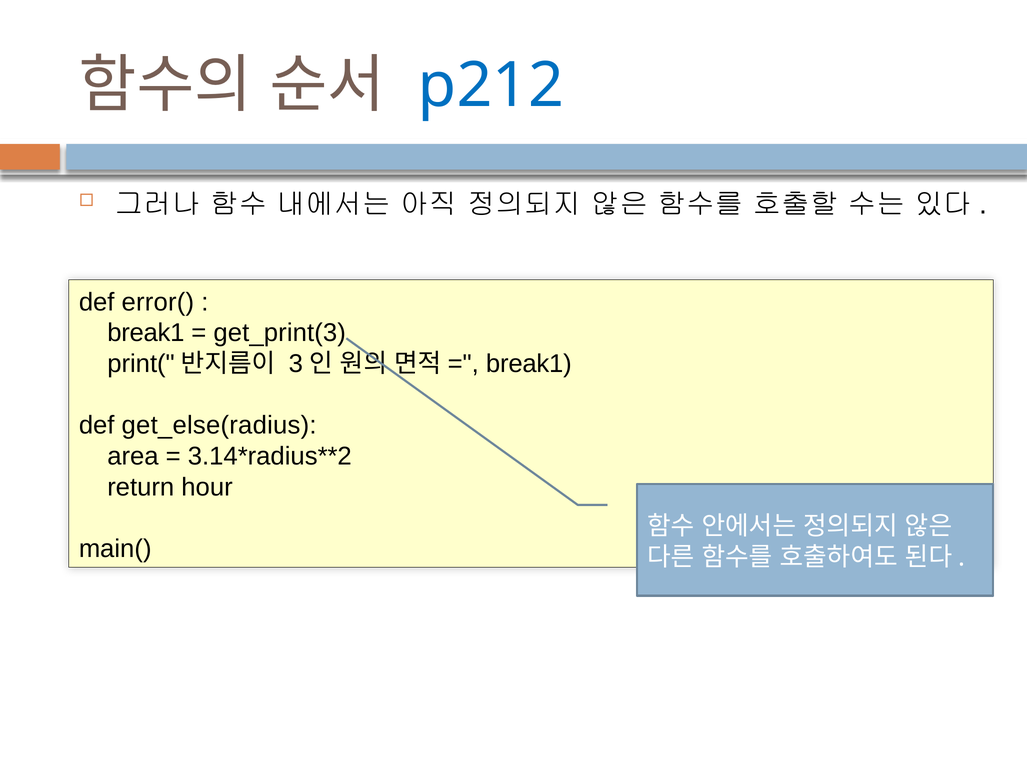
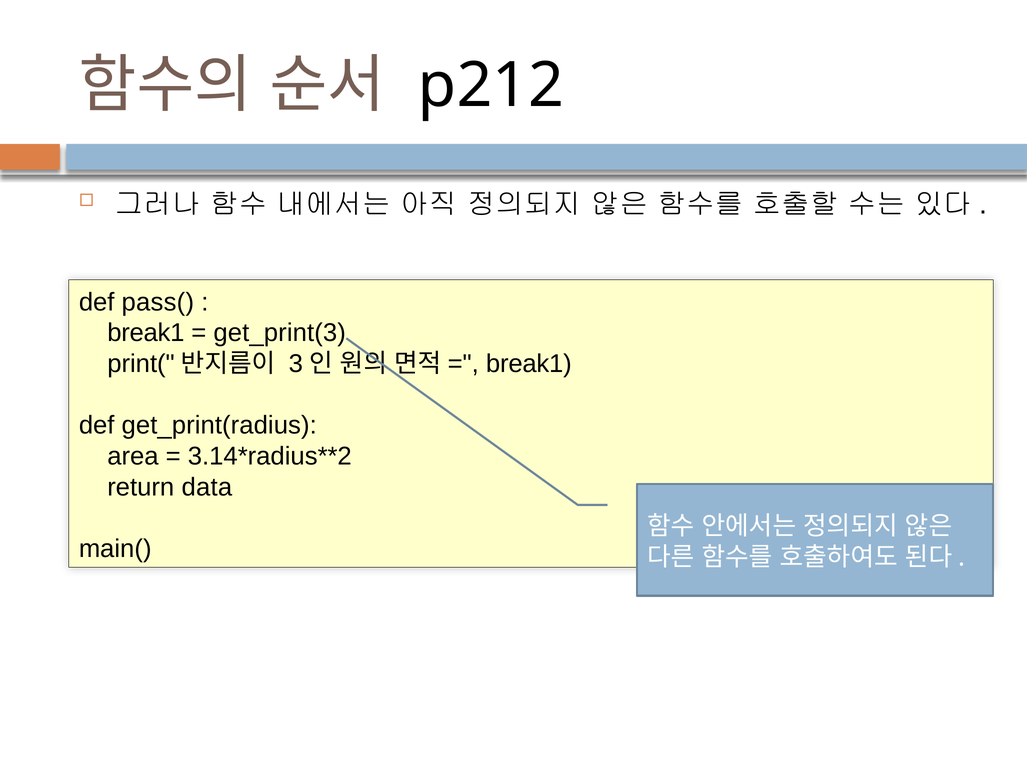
p212 colour: blue -> black
error(: error( -> pass(
get_else(radius: get_else(radius -> get_print(radius
hour: hour -> data
